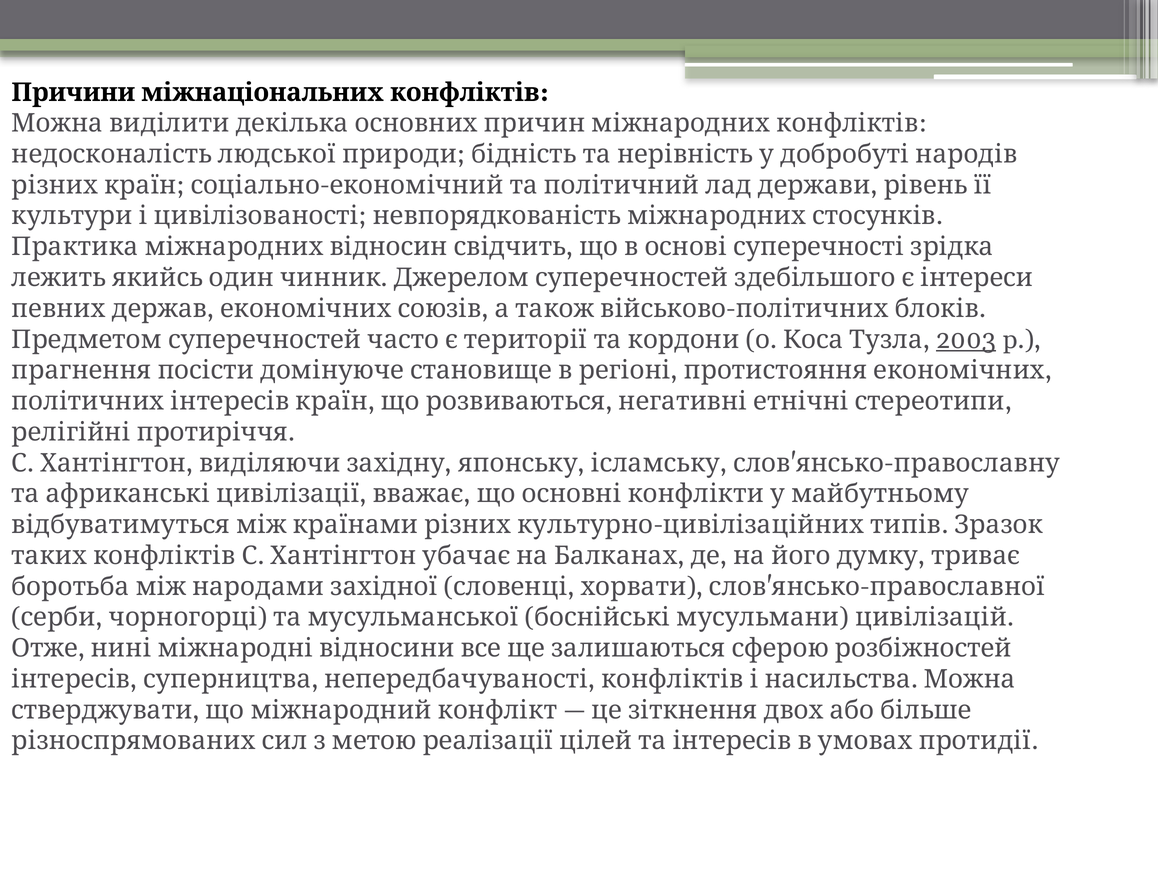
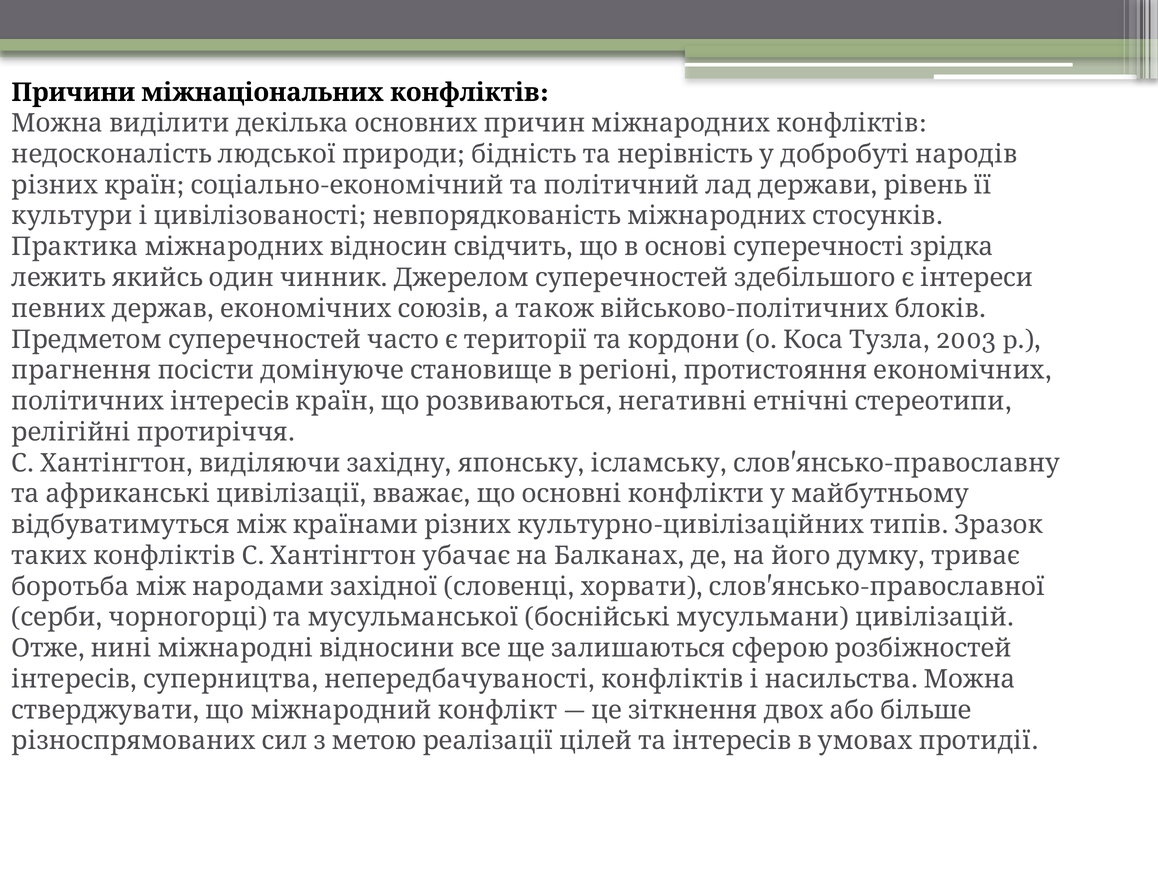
2003 underline: present -> none
